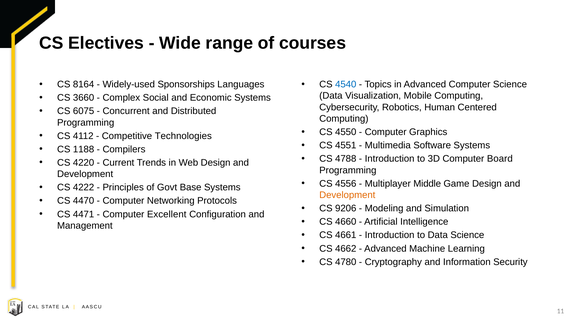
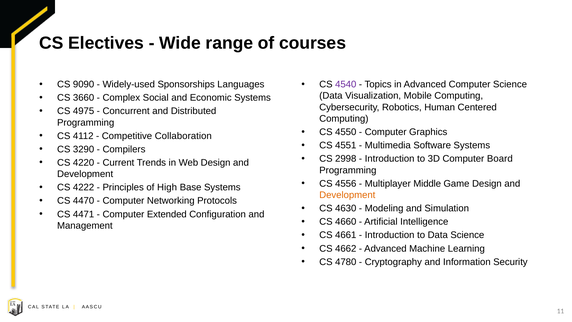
8164: 8164 -> 9090
4540 colour: blue -> purple
6075: 6075 -> 4975
Technologies: Technologies -> Collaboration
1188: 1188 -> 3290
4788: 4788 -> 2998
Govt: Govt -> High
9206: 9206 -> 4630
Excellent: Excellent -> Extended
